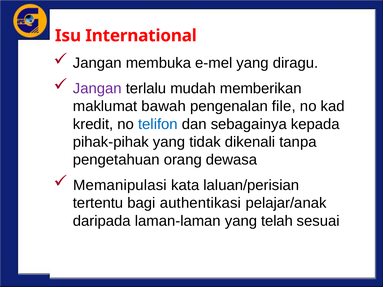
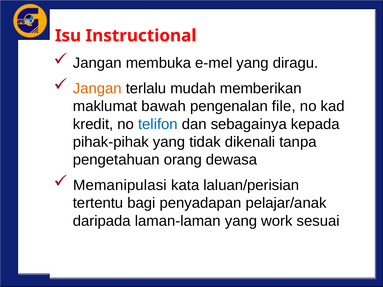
International: International -> Instructional
Jangan at (97, 88) colour: purple -> orange
authentikasi: authentikasi -> penyadapan
telah: telah -> work
